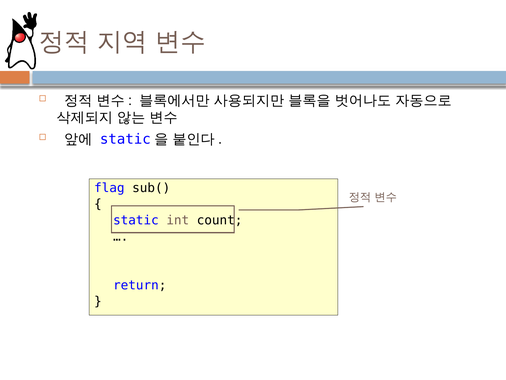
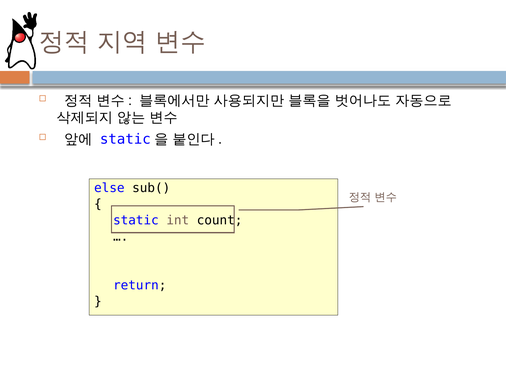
flag: flag -> else
